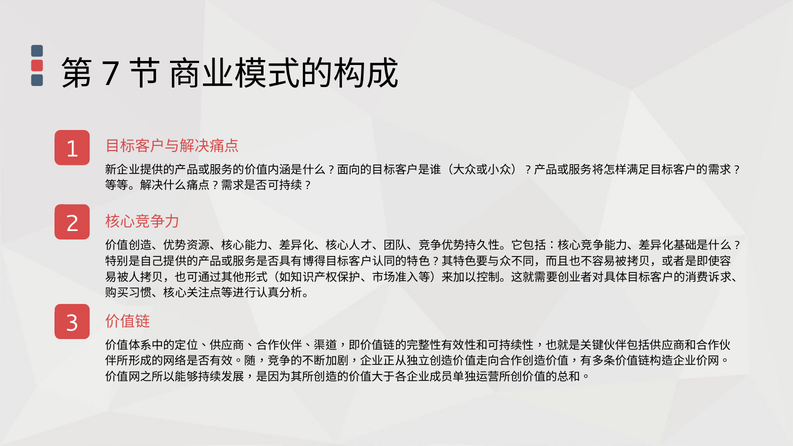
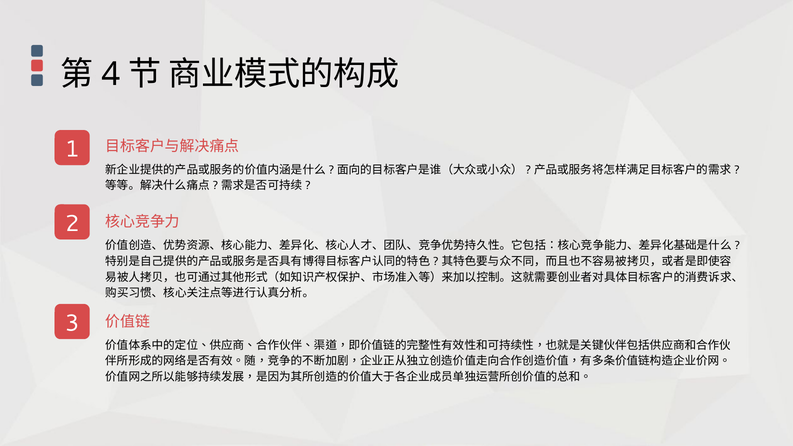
7: 7 -> 4
